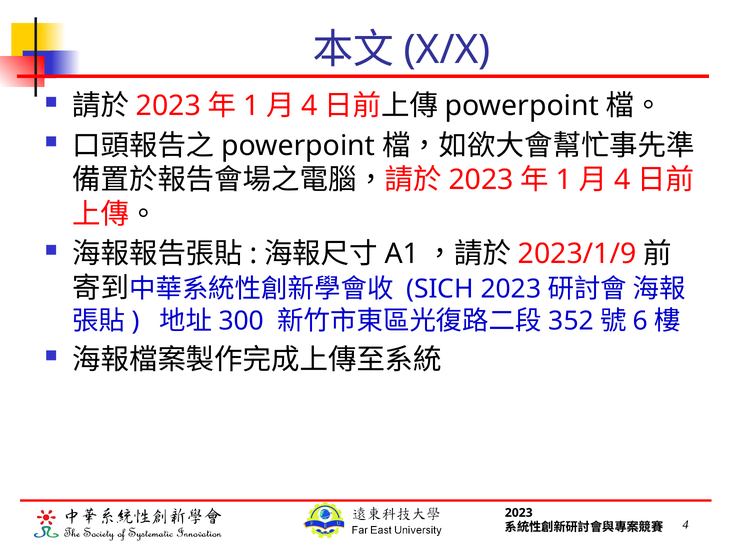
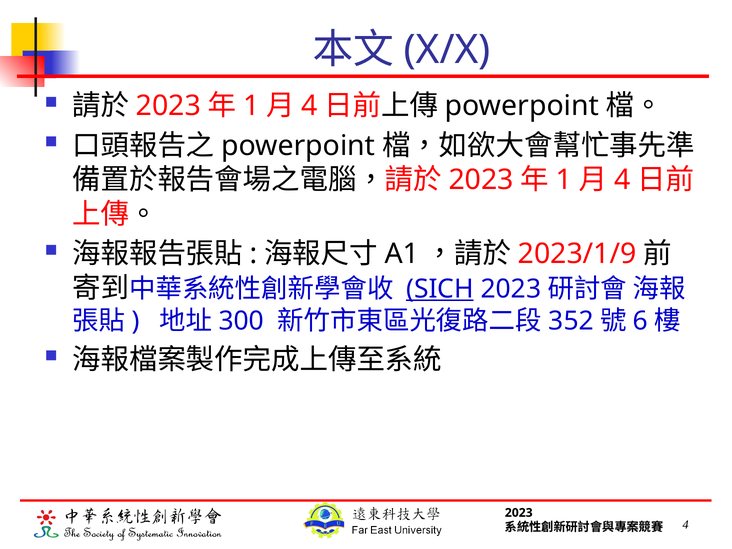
SICH underline: none -> present
